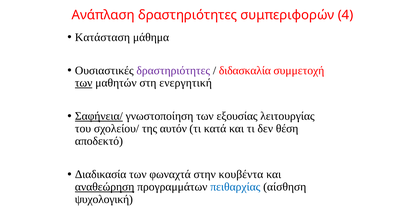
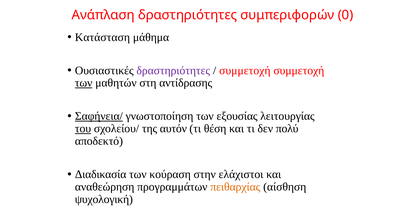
4: 4 -> 0
διδασκαλία at (245, 71): διδασκαλία -> συμμετοχή
ενεργητική: ενεργητική -> αντίδρασης
του underline: none -> present
κατά: κατά -> θέση
θέση: θέση -> πολύ
φωναχτά: φωναχτά -> κούραση
κουβέντα: κουβέντα -> ελάχιστοι
αναθεώρηση underline: present -> none
πειθαρχίας colour: blue -> orange
